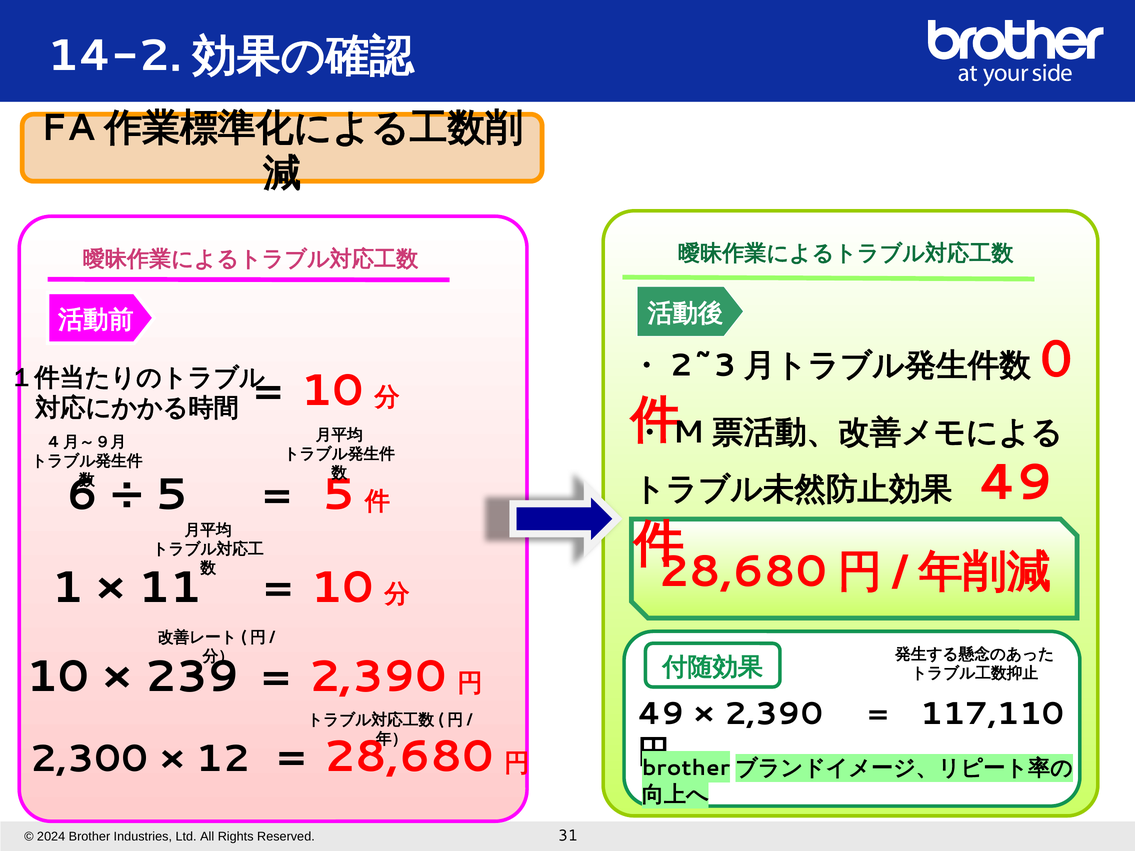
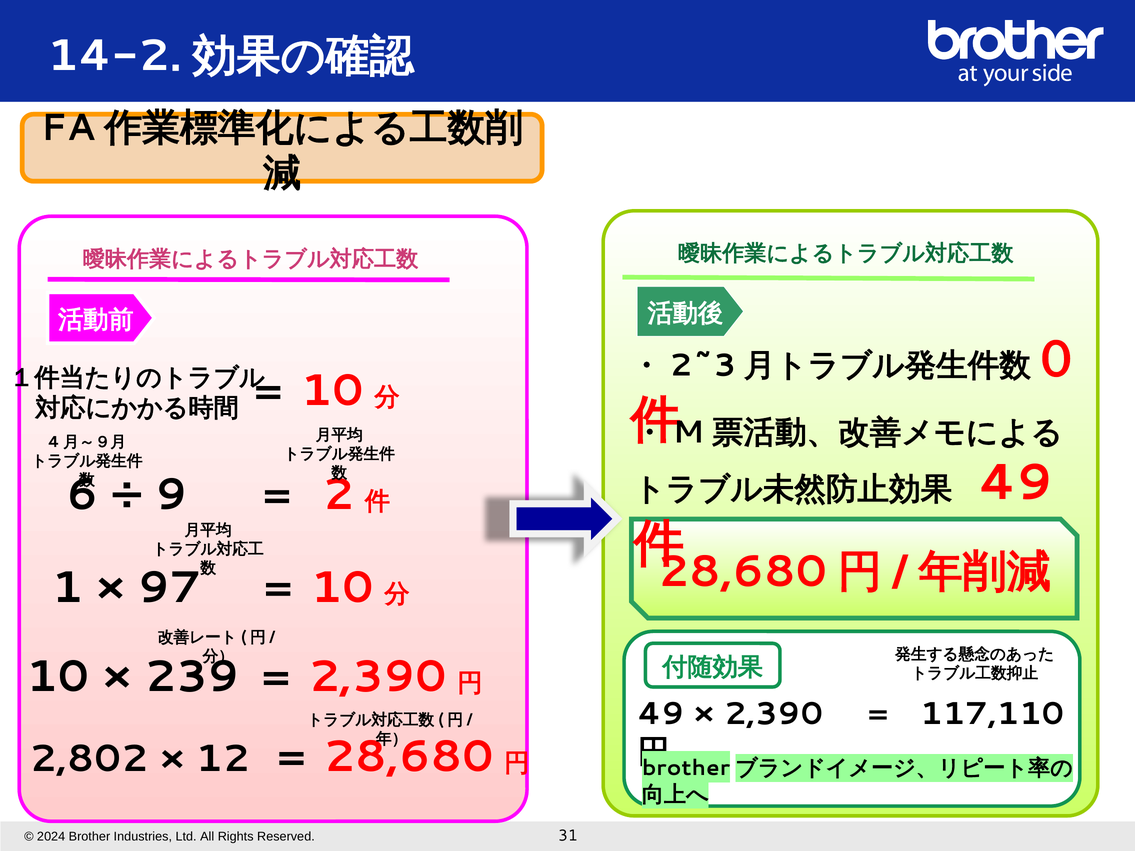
5 at (171, 495): 5 -> 9
5 at (339, 495): 5 -> 2
11: 11 -> 97
2,300: 2,300 -> 2,802
